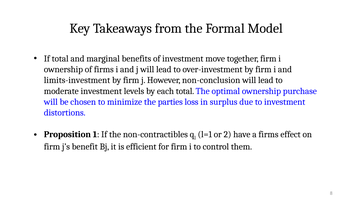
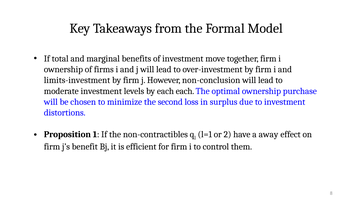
each total: total -> each
parties: parties -> second
a firms: firms -> away
